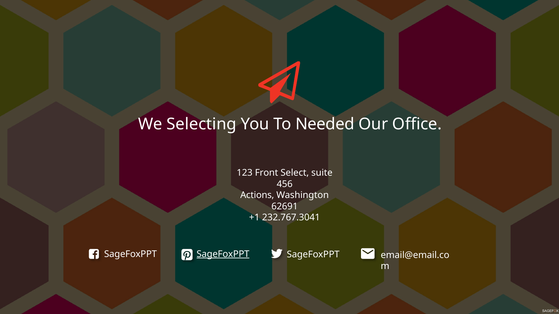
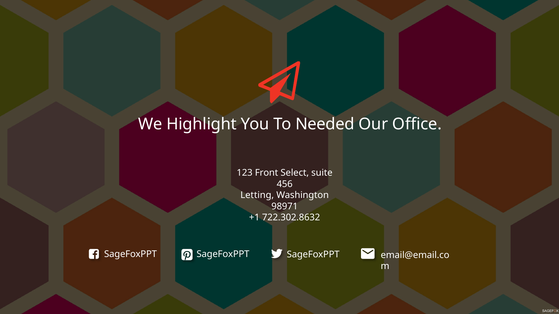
Selecting: Selecting -> Highlight
Actions: Actions -> Letting
62691: 62691 -> 98971
232.767.3041: 232.767.3041 -> 722.302.8632
SageFoxPPT at (223, 254) underline: present -> none
